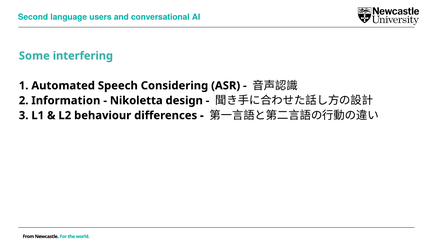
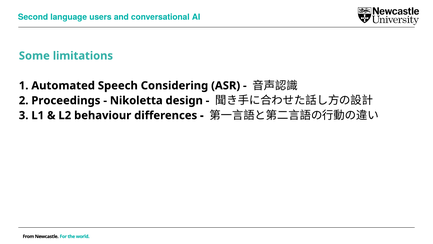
interfering: interfering -> limitations
Information: Information -> Proceedings
